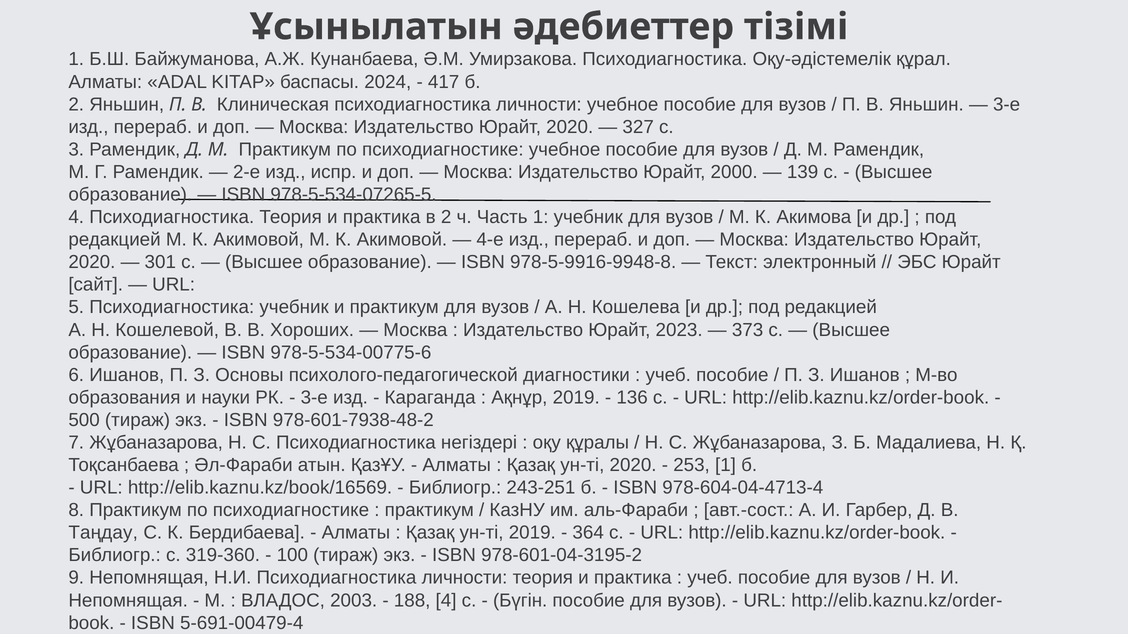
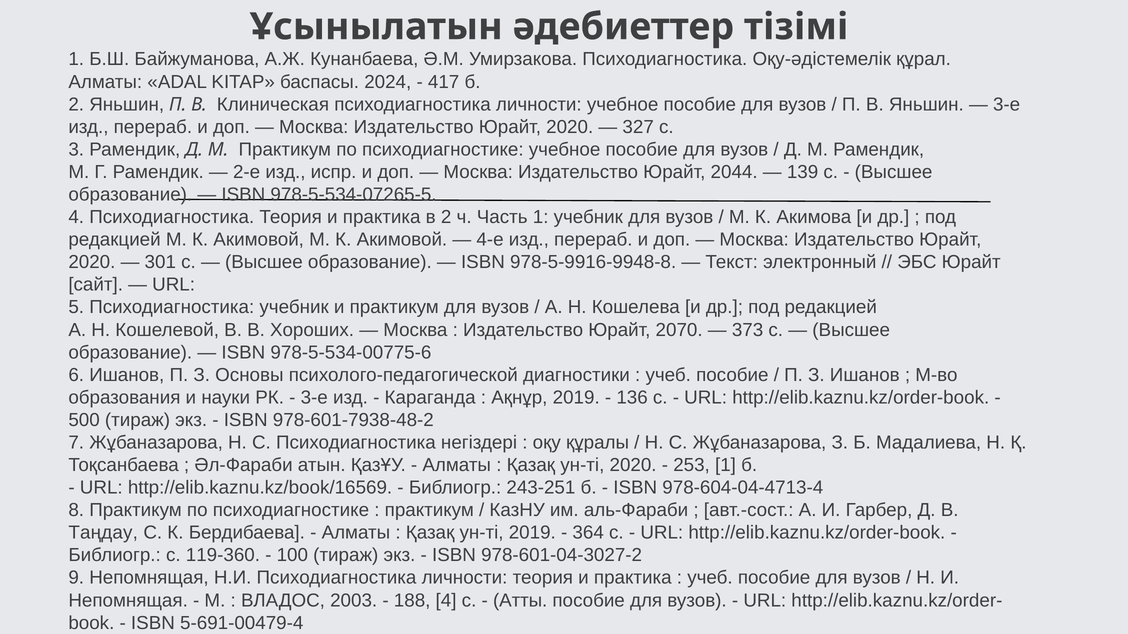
2000: 2000 -> 2044
2023: 2023 -> 2070
319-360: 319-360 -> 119-360
978-601-04-3195-2: 978-601-04-3195-2 -> 978-601-04-3027-2
Бүгін: Бүгін -> Атты
